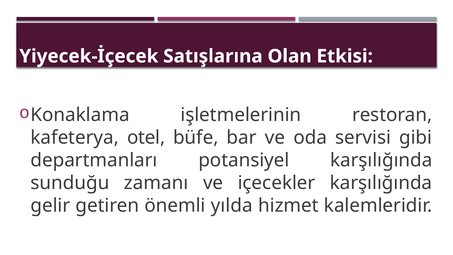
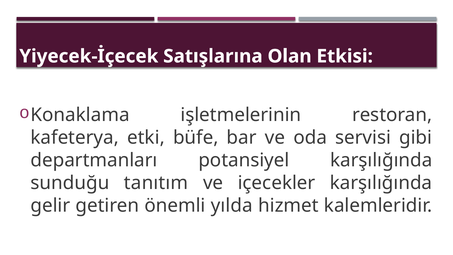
otel: otel -> etki
zamanı: zamanı -> tanıtım
